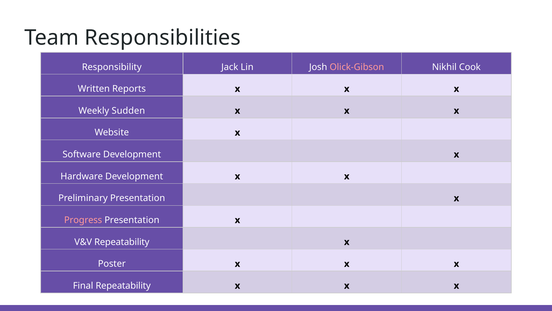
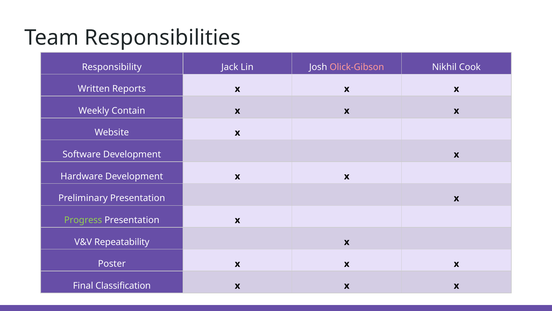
Sudden: Sudden -> Contain
Progress colour: pink -> light green
Final Repeatability: Repeatability -> Classification
